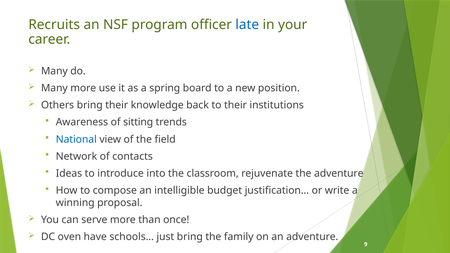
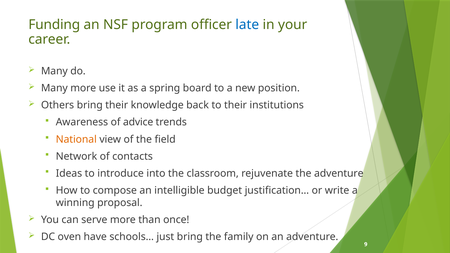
Recruits: Recruits -> Funding
sitting: sitting -> advice
National colour: blue -> orange
